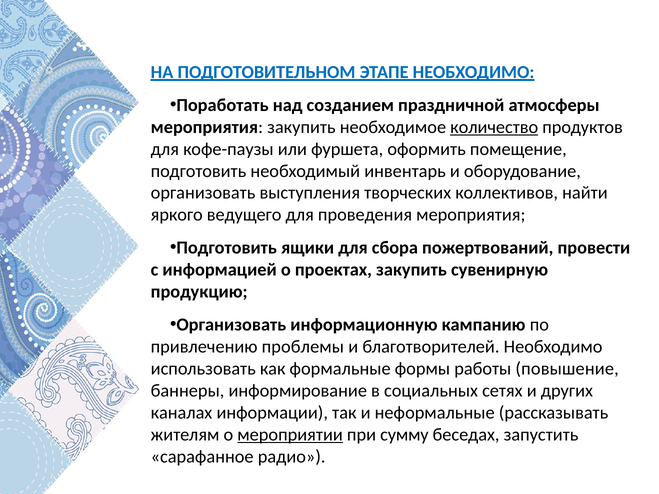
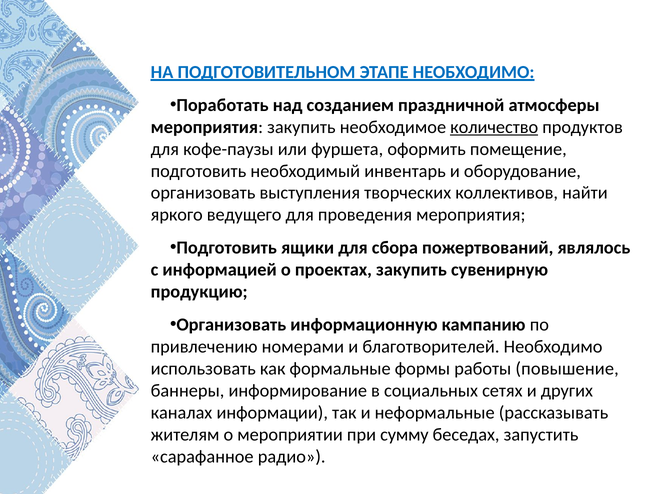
провести: провести -> являлось
проблемы: проблемы -> номерами
мероприятии underline: present -> none
